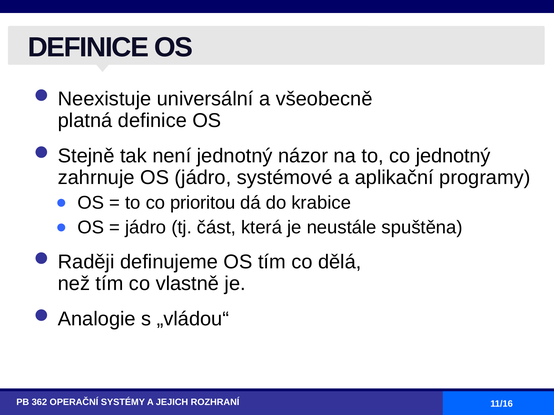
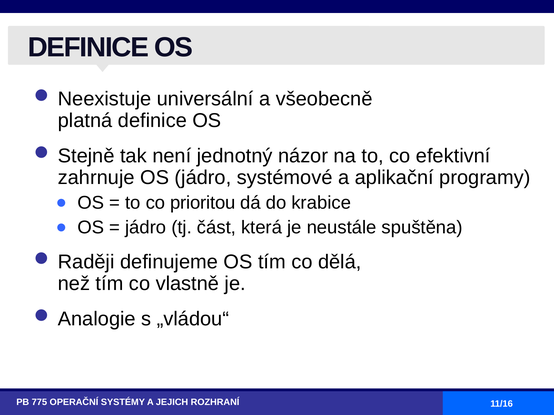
co jednotný: jednotný -> efektivní
362: 362 -> 775
